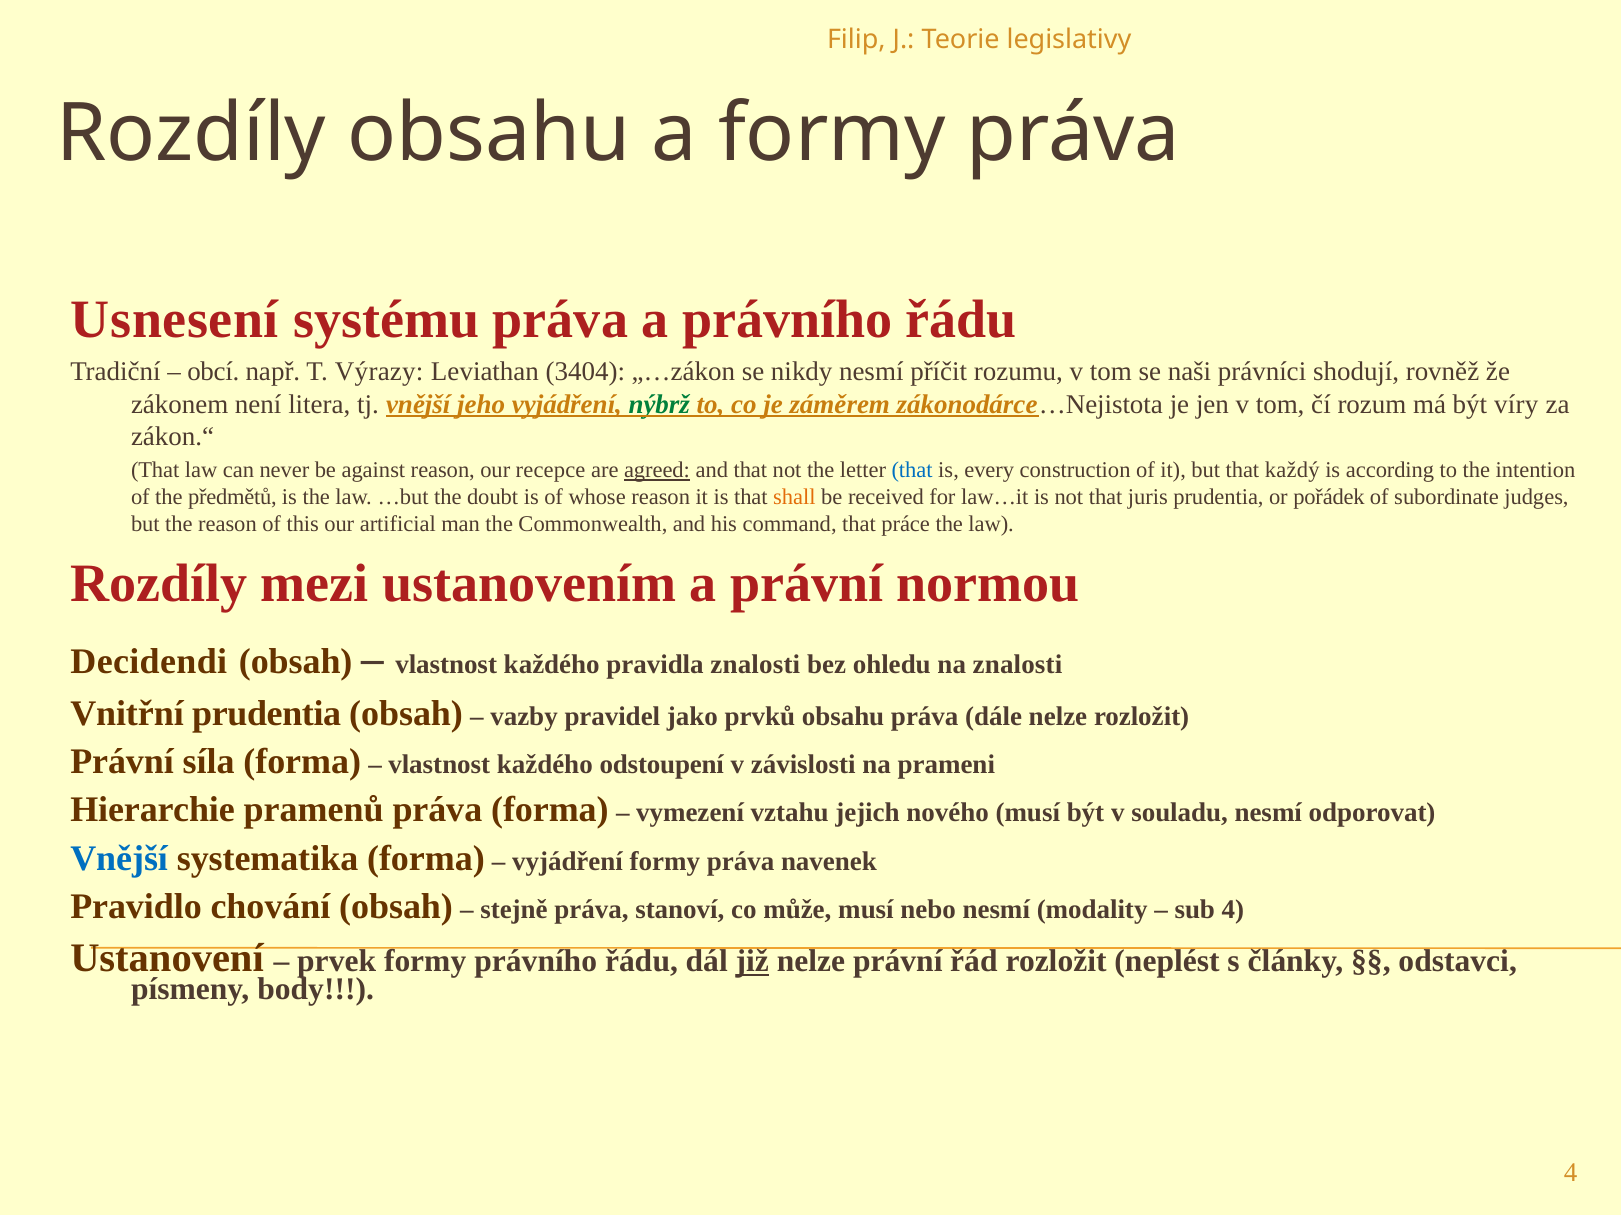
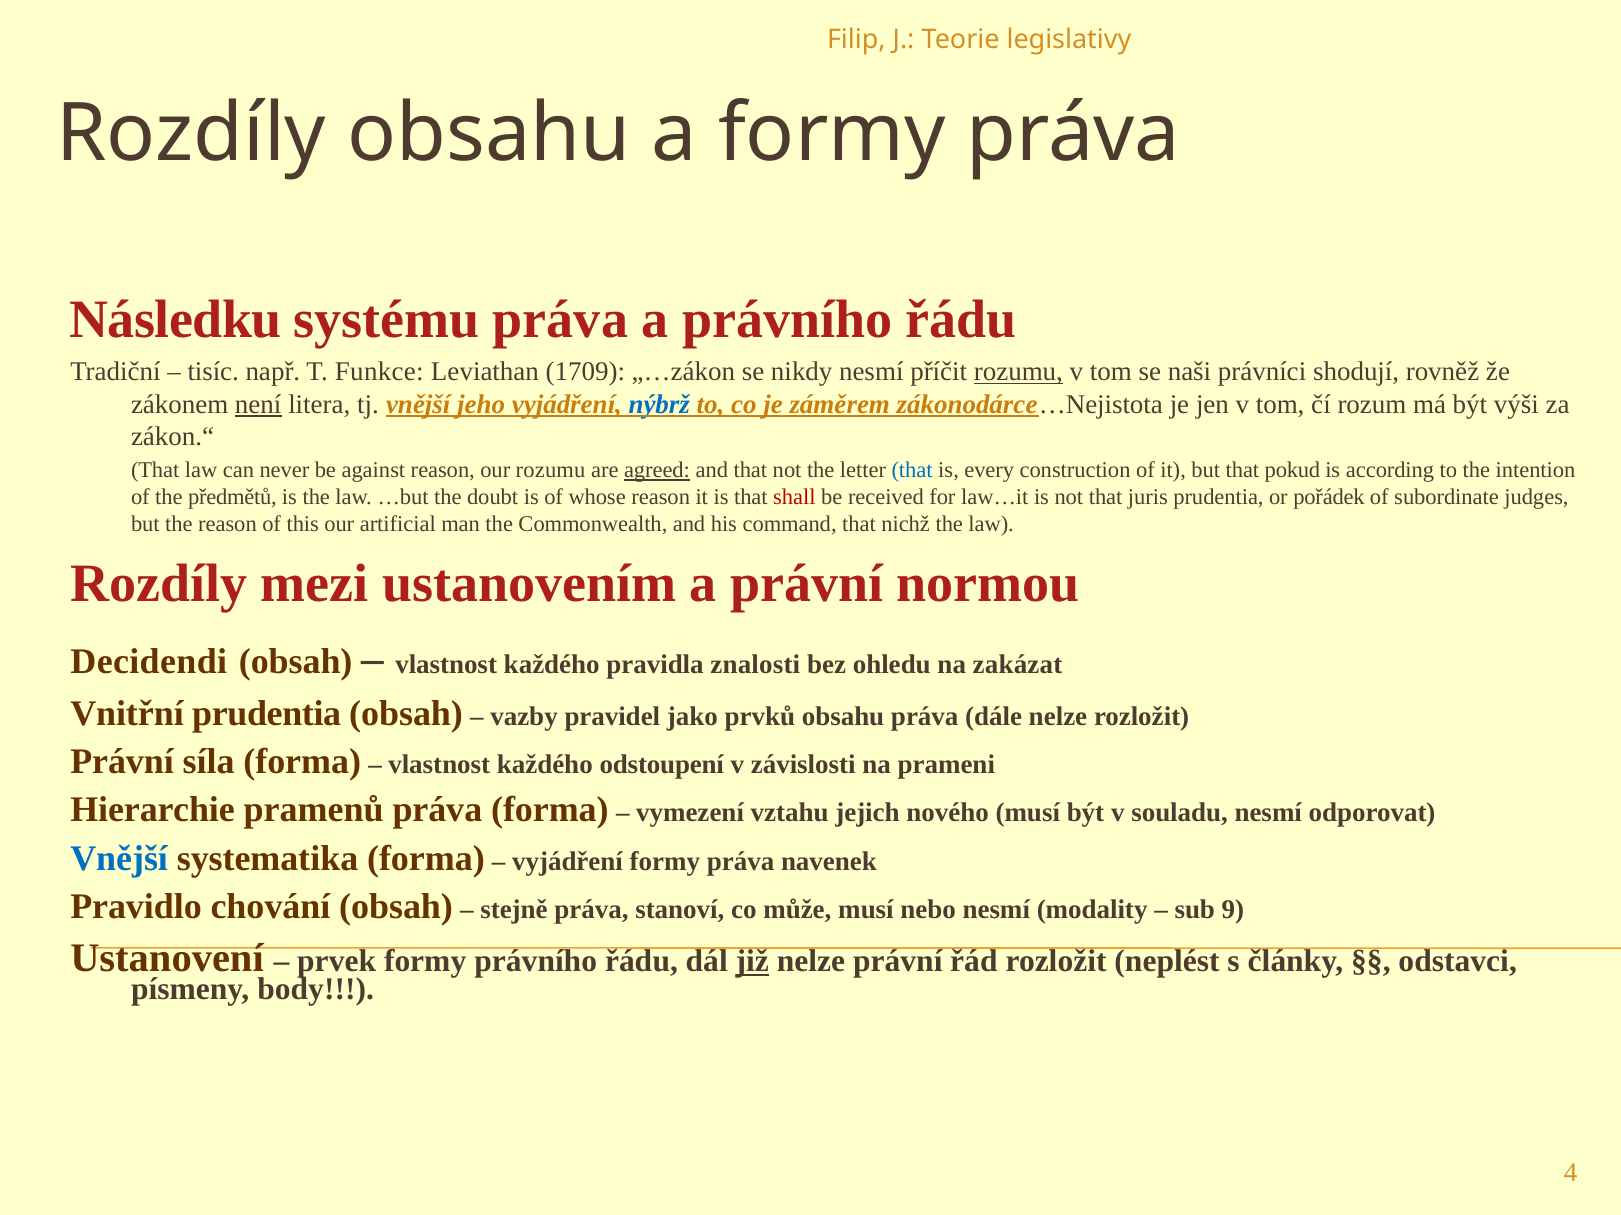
Usnesení: Usnesení -> Následku
obcí: obcí -> tisíc
Výrazy: Výrazy -> Funkce
3404: 3404 -> 1709
rozumu at (1018, 372) underline: none -> present
není underline: none -> present
nýbrž colour: green -> blue
víry: víry -> výši
our recepce: recepce -> rozumu
každý: každý -> pokud
shall colour: orange -> red
práce: práce -> nichž
na znalosti: znalosti -> zakázat
sub 4: 4 -> 9
